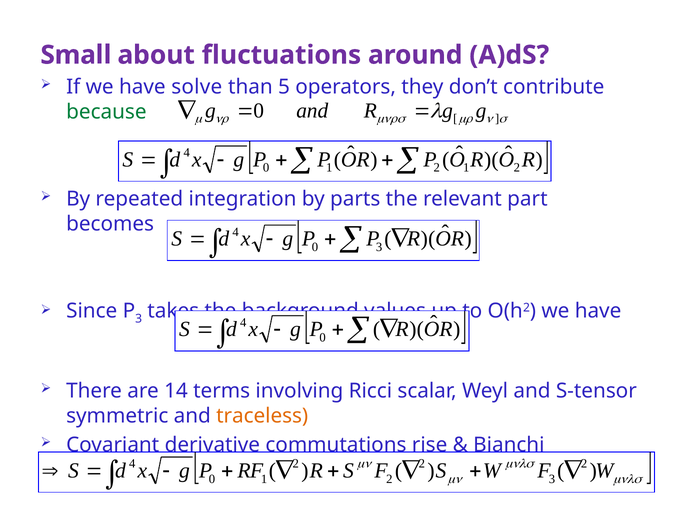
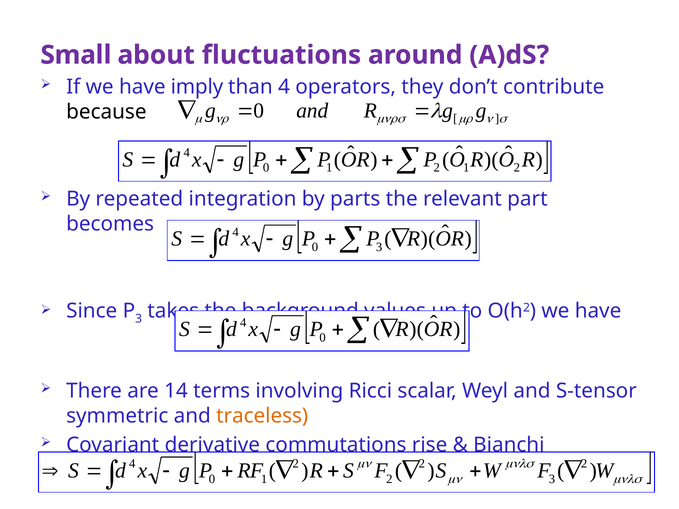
solve: solve -> imply
than 5: 5 -> 4
because colour: green -> black
